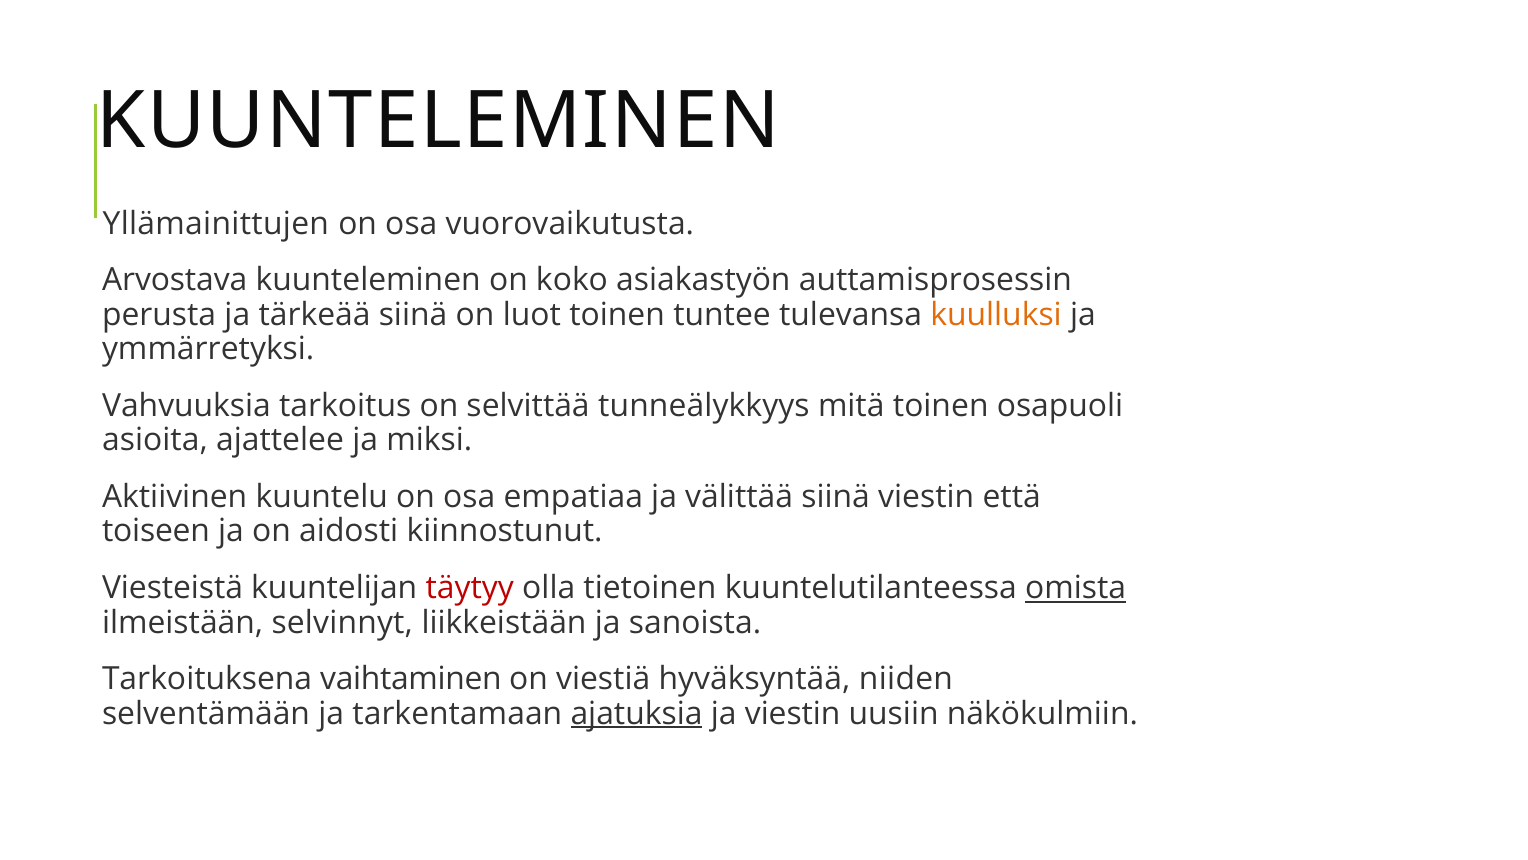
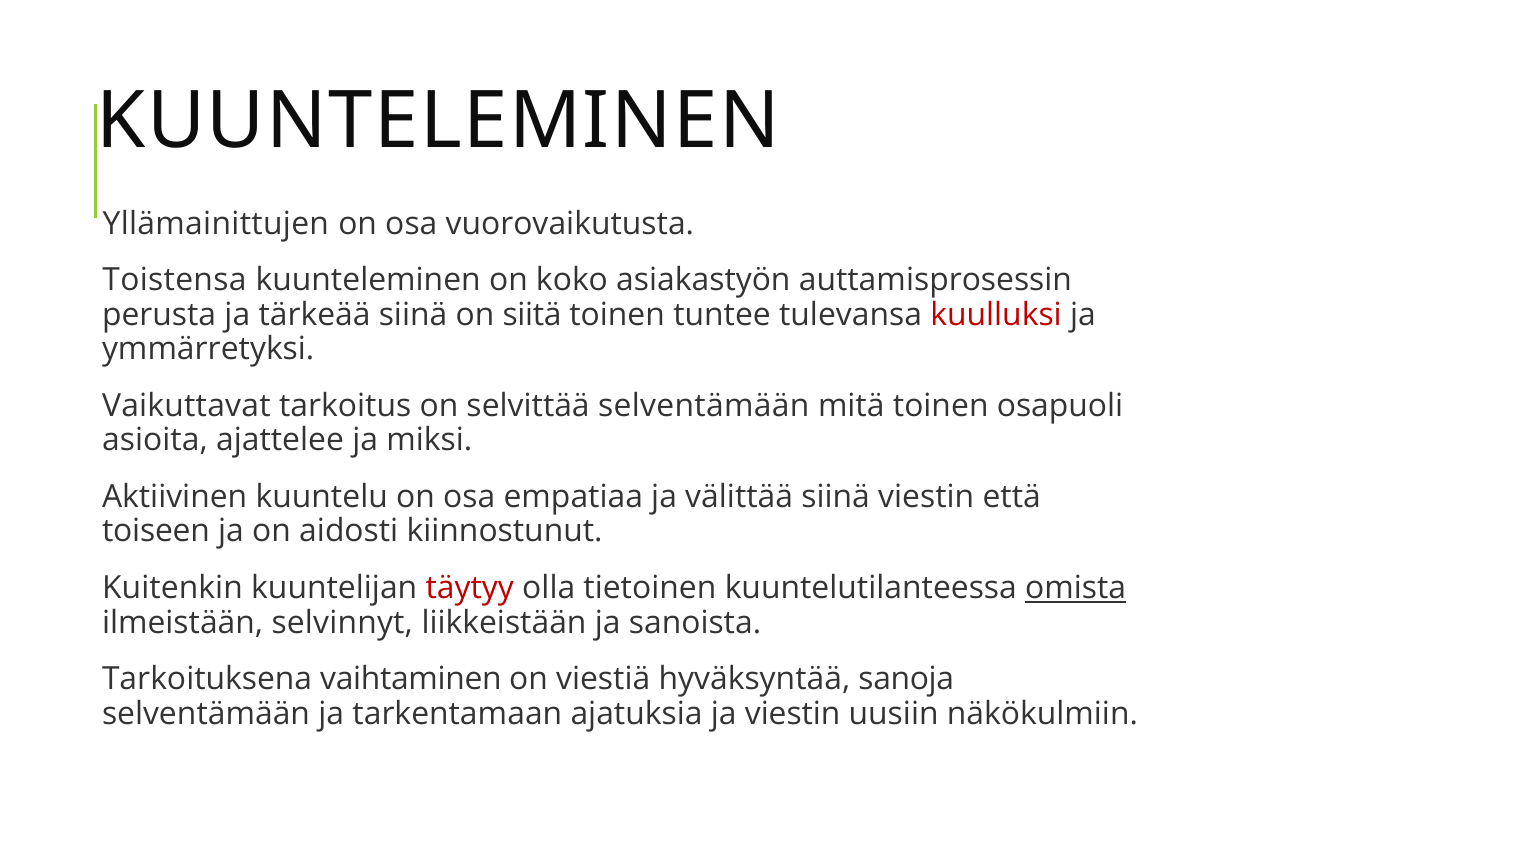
Arvostava: Arvostava -> Toistensa
luot: luot -> siitä
kuulluksi colour: orange -> red
Vahvuuksia: Vahvuuksia -> Vaikuttavat
selvittää tunneälykkyys: tunneälykkyys -> selventämään
Viesteistä: Viesteistä -> Kuitenkin
niiden: niiden -> sanoja
ajatuksia underline: present -> none
